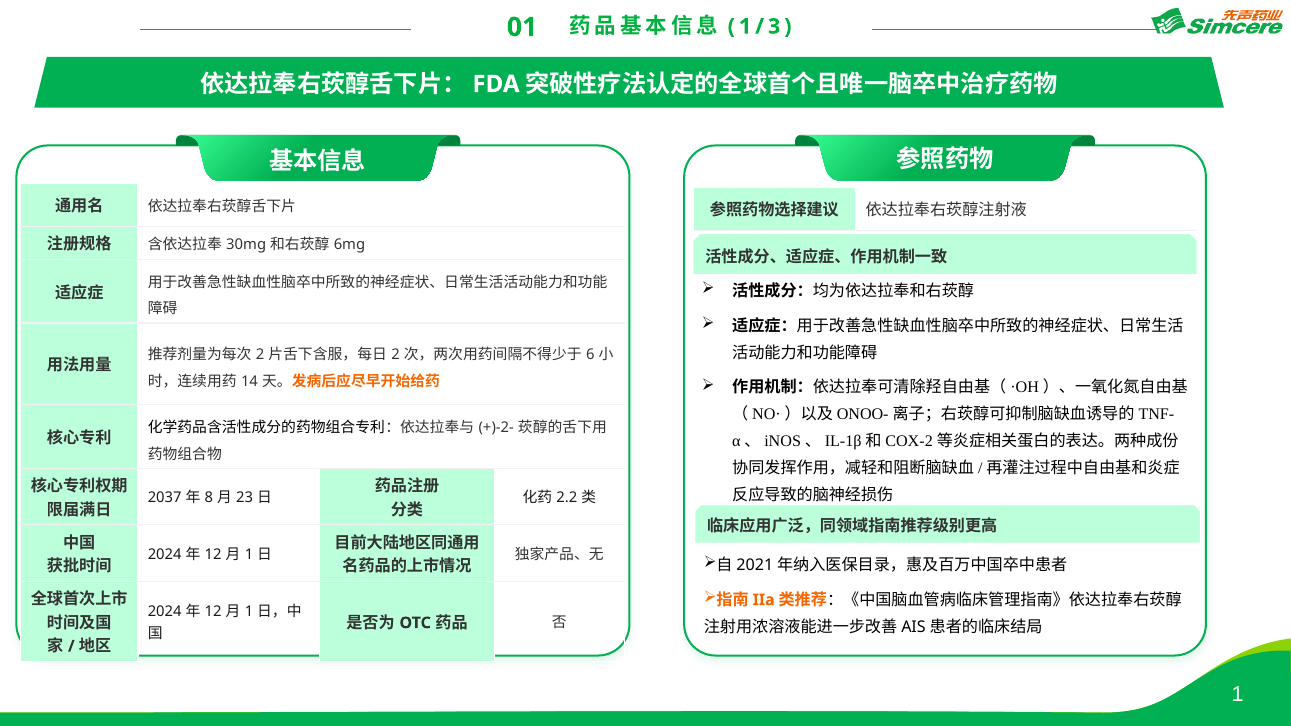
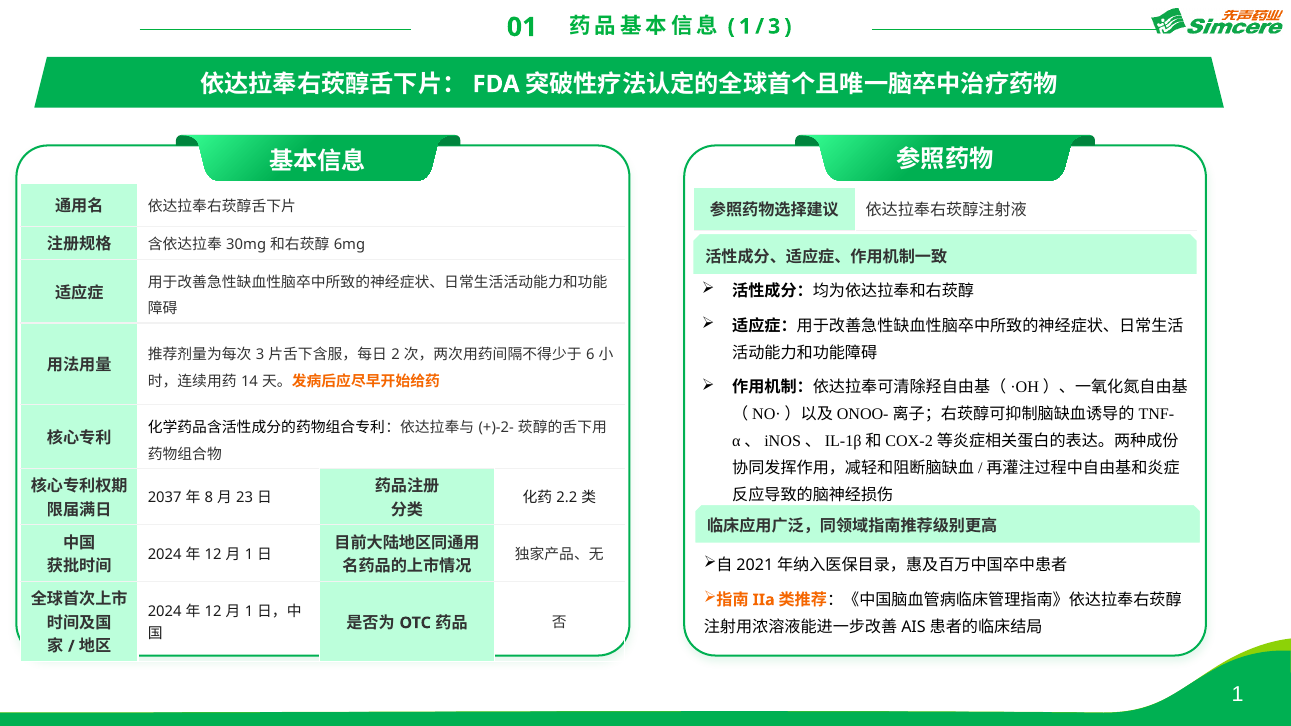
2 at (260, 355): 2 -> 3
